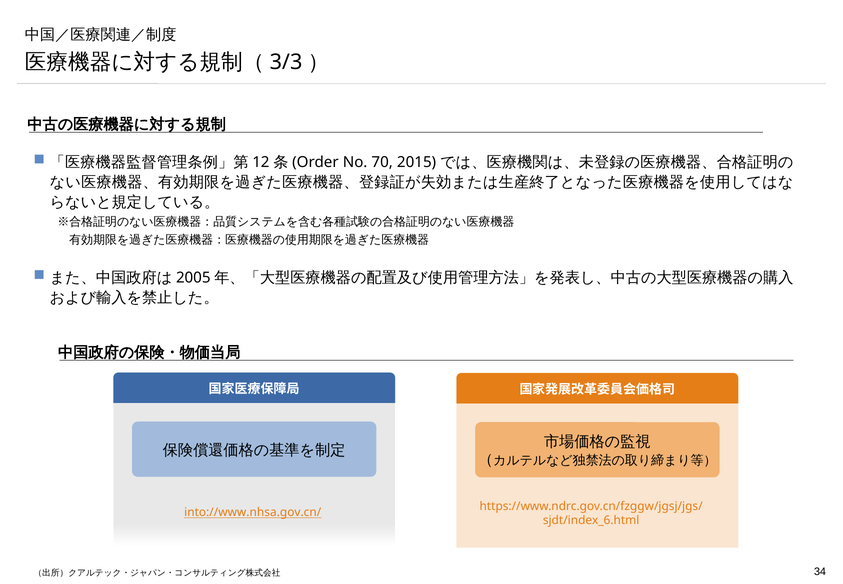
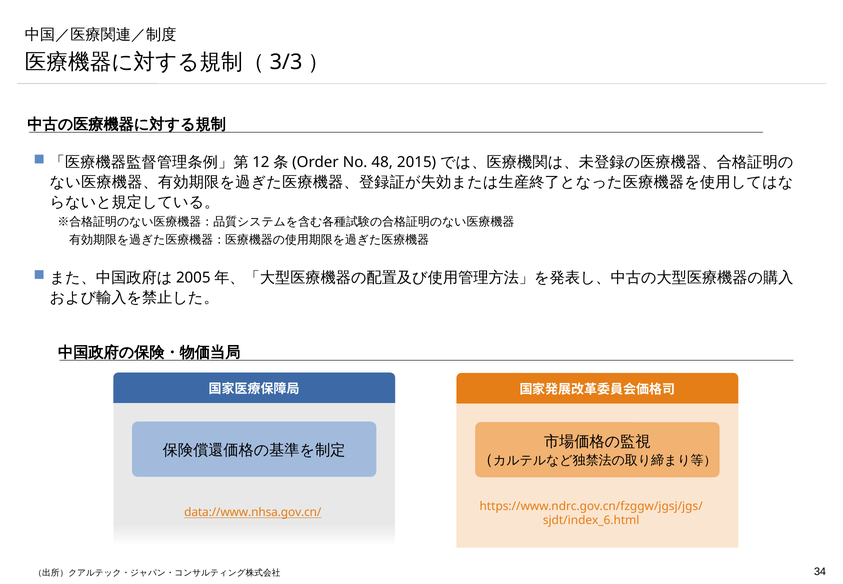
70: 70 -> 48
into://www.nhsa.gov.cn/: into://www.nhsa.gov.cn/ -> data://www.nhsa.gov.cn/
